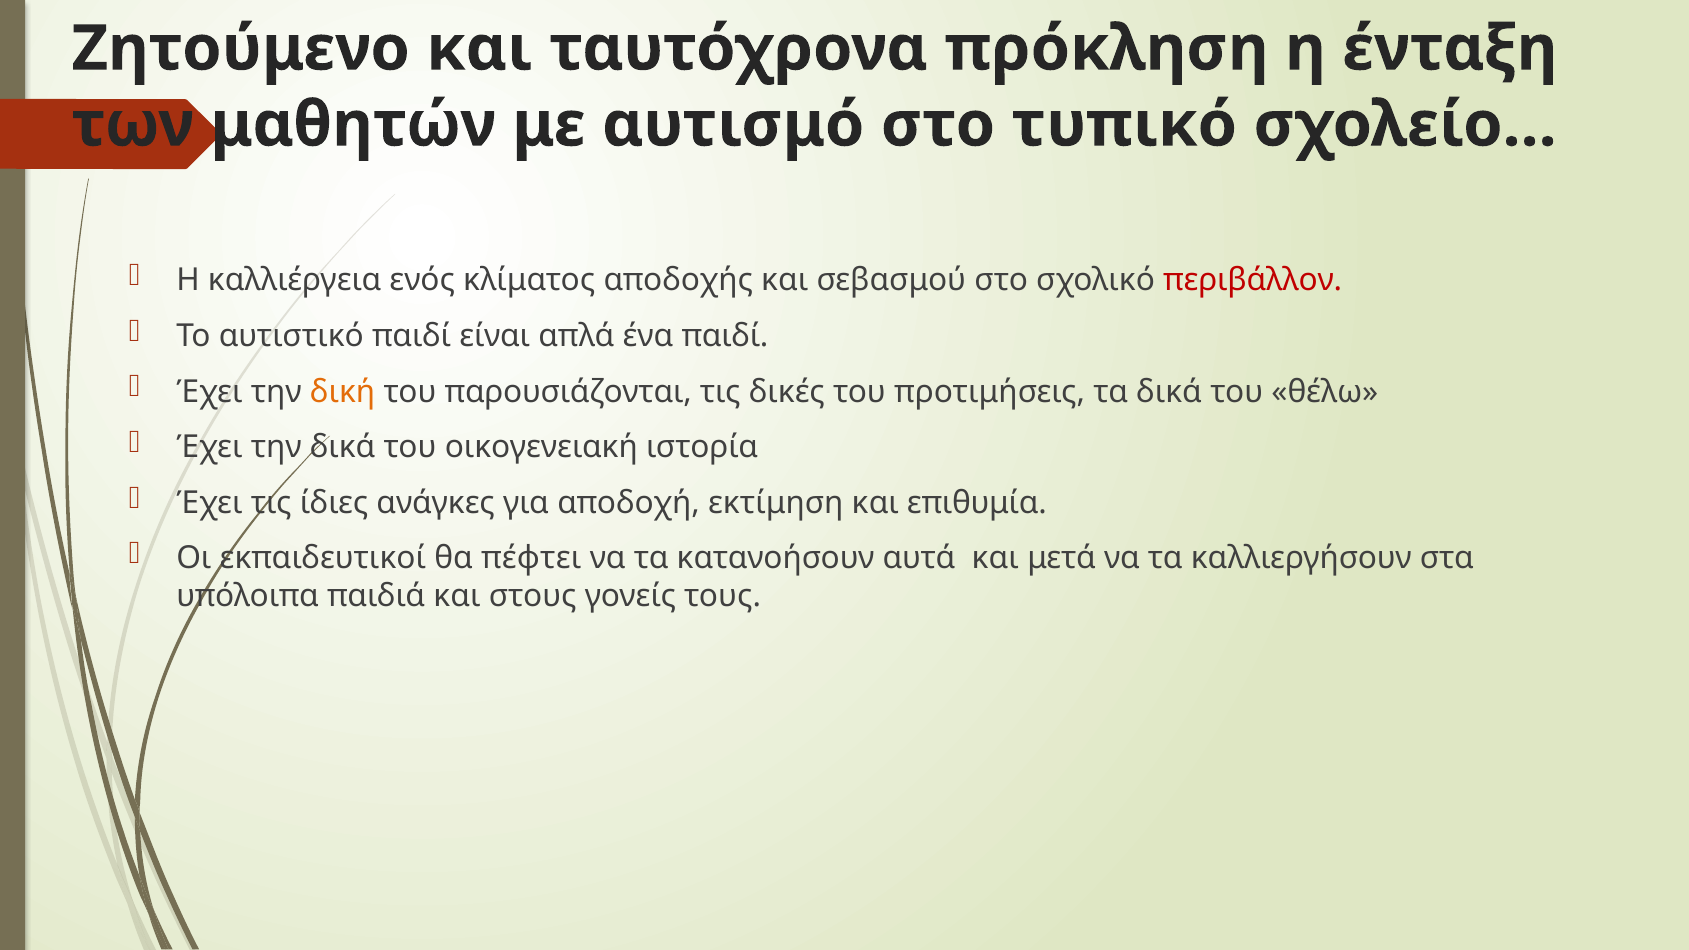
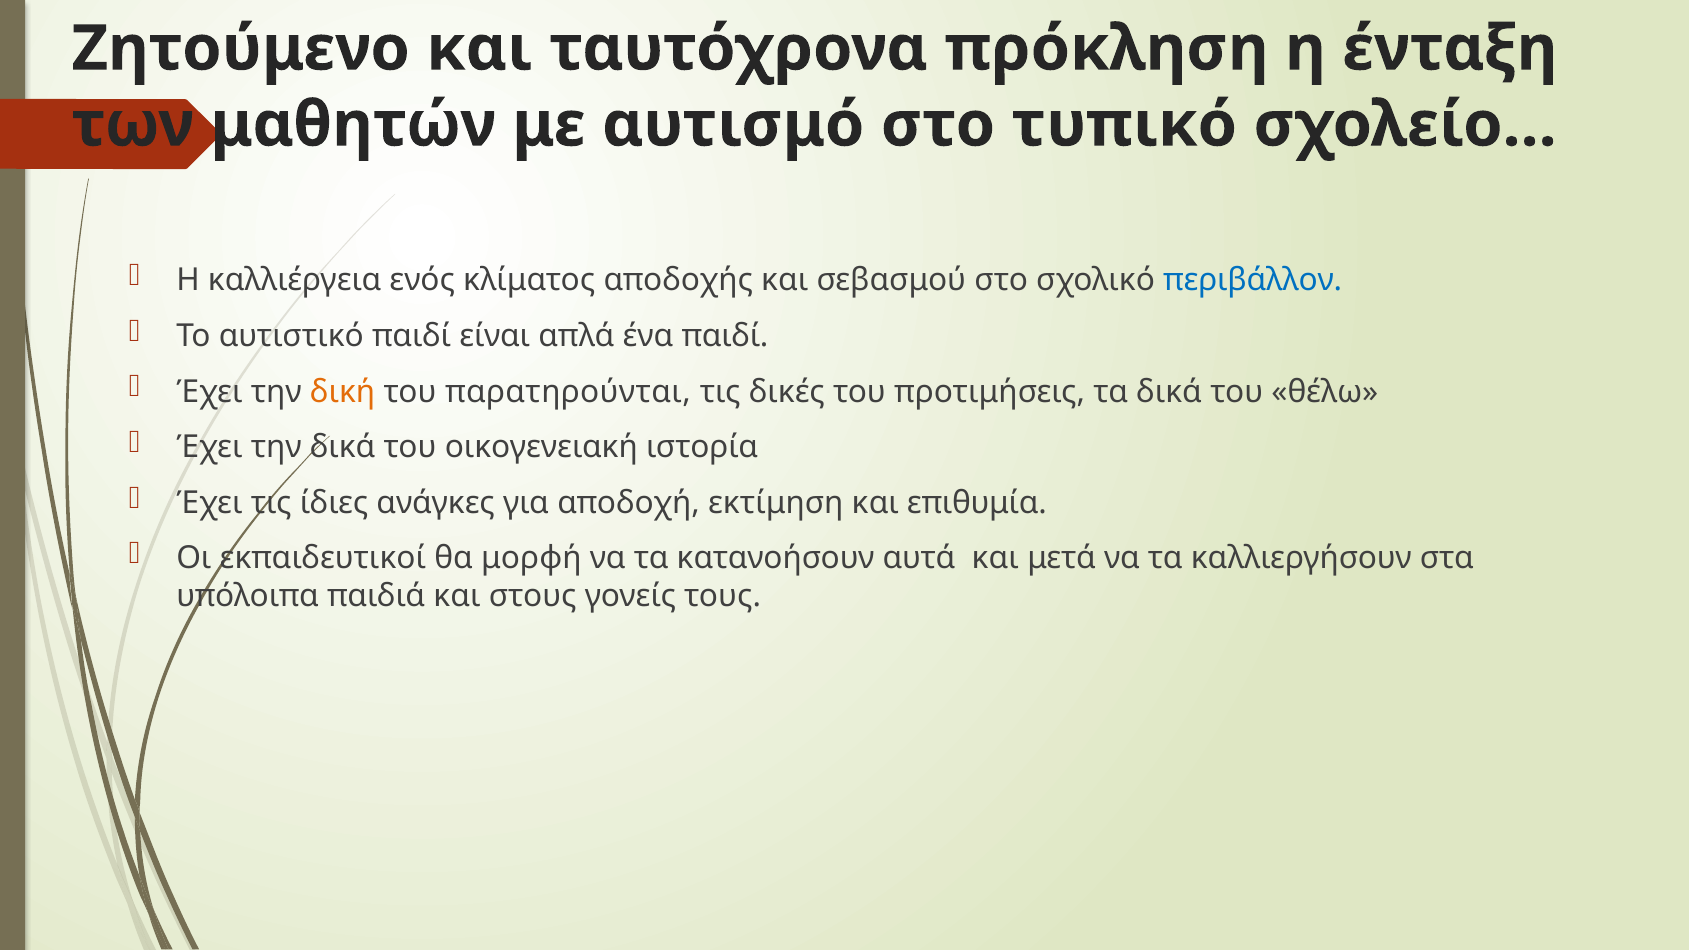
περιβάλλον colour: red -> blue
παρουσιάζονται: παρουσιάζονται -> παρατηρούνται
πέφτει: πέφτει -> μορφή
